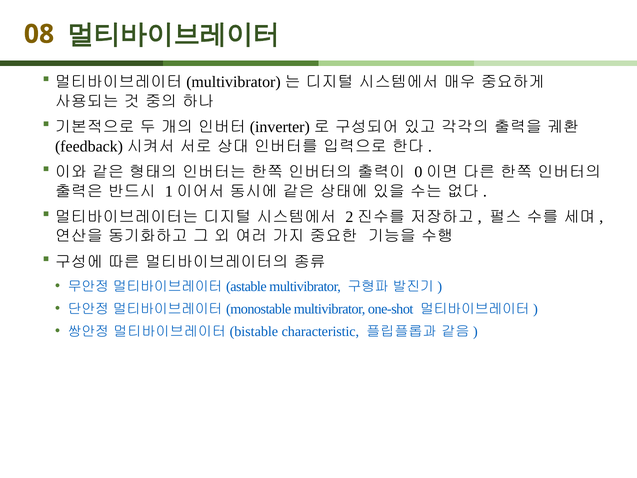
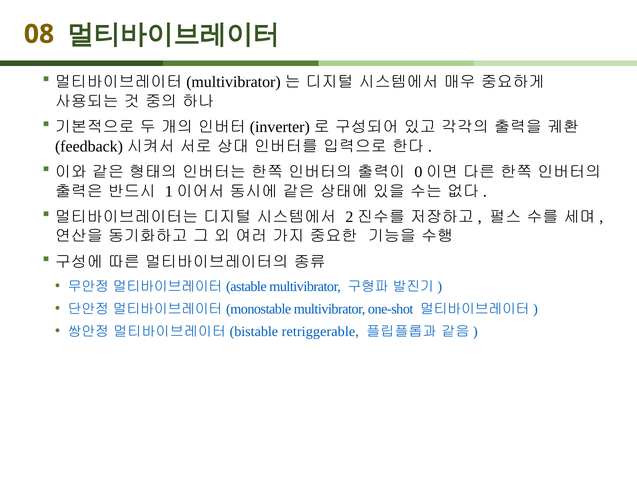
characteristic: characteristic -> retriggerable
